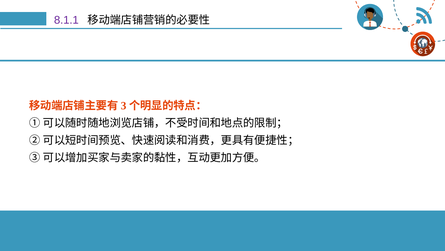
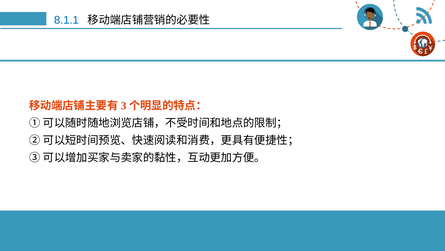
8.1.1 colour: purple -> blue
